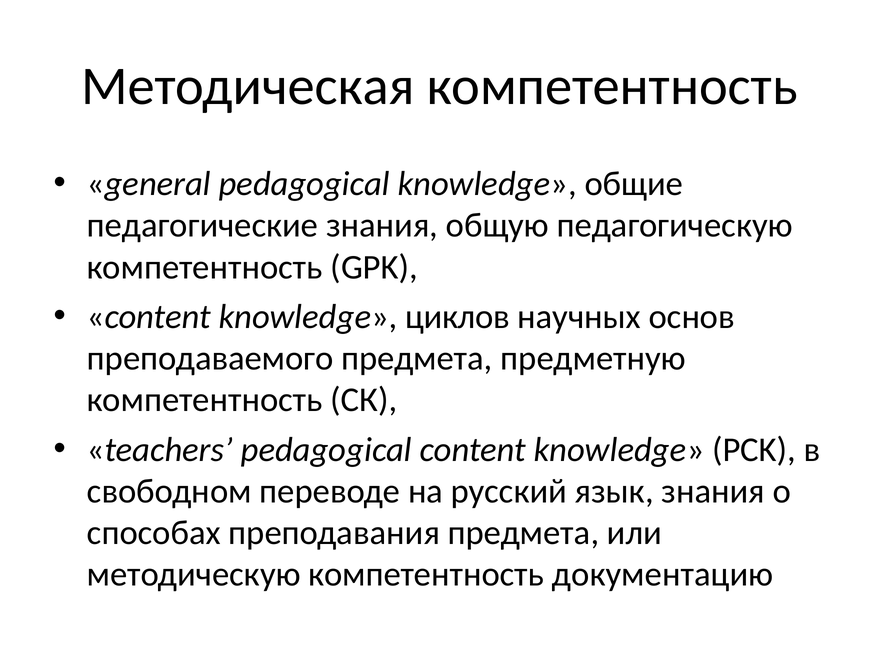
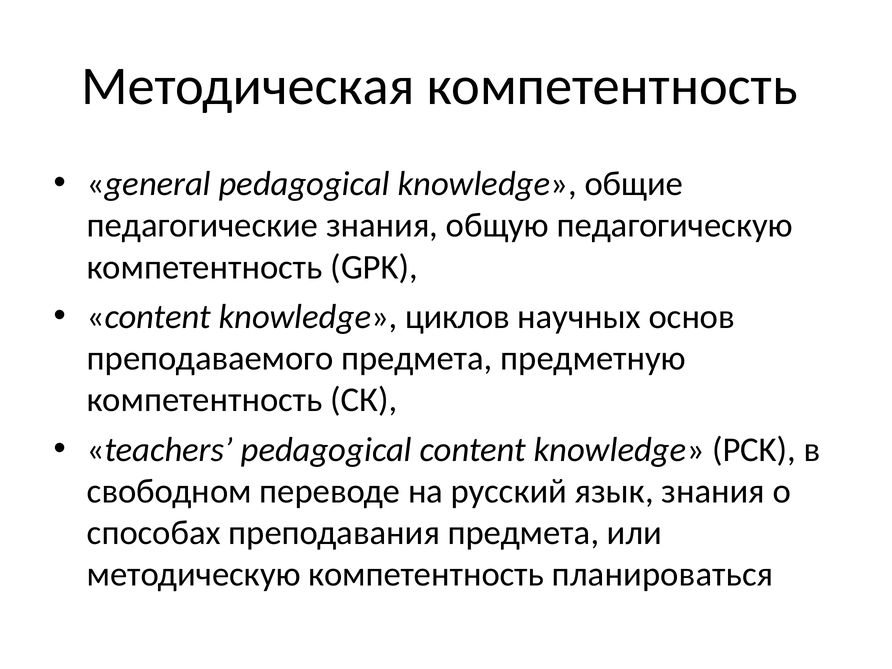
документацию: документацию -> планироваться
